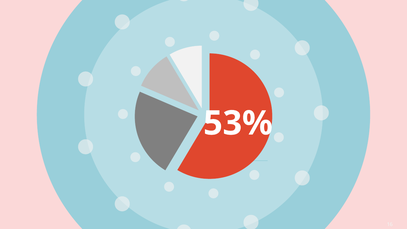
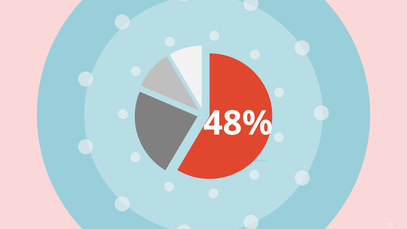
53%: 53% -> 48%
